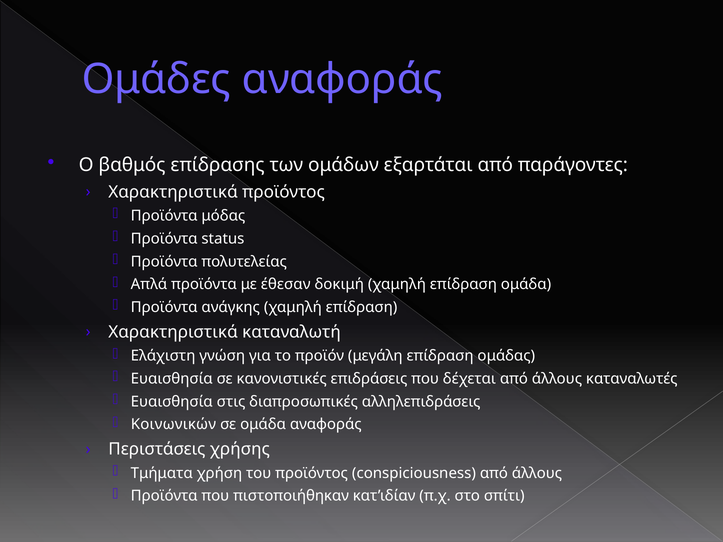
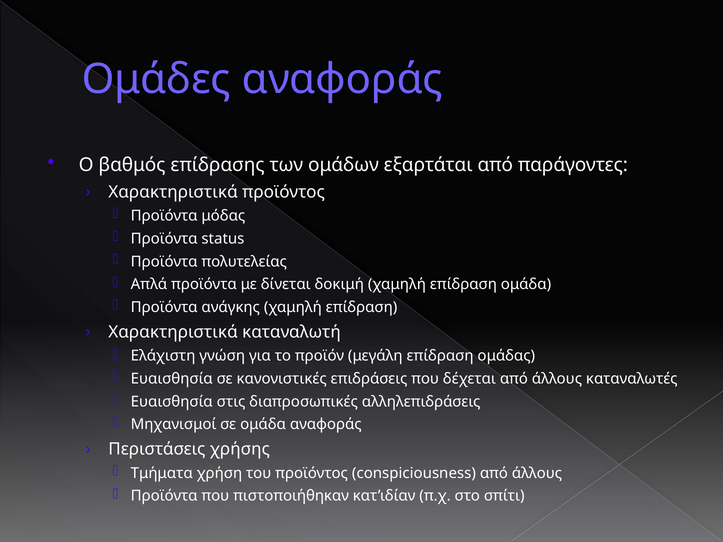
έθεσαν: έθεσαν -> δίνεται
Κοινωνικών: Κοινωνικών -> Μηχανισμοί
